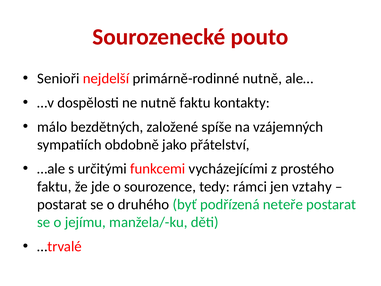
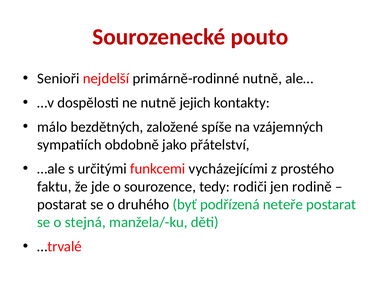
nutně faktu: faktu -> jejich
rámci: rámci -> rodiči
vztahy: vztahy -> rodině
jejímu: jejímu -> stejná
